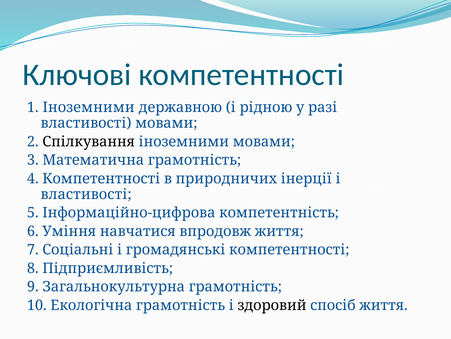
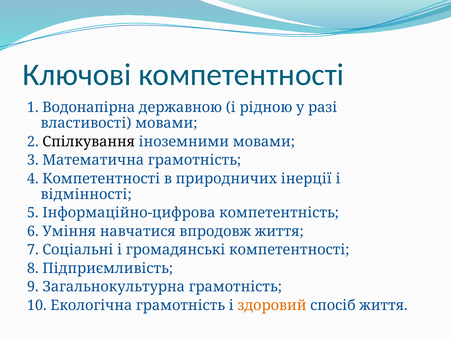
1 Іноземними: Іноземними -> Водонапірна
властивості at (86, 194): властивості -> відмінності
здоровий colour: black -> orange
